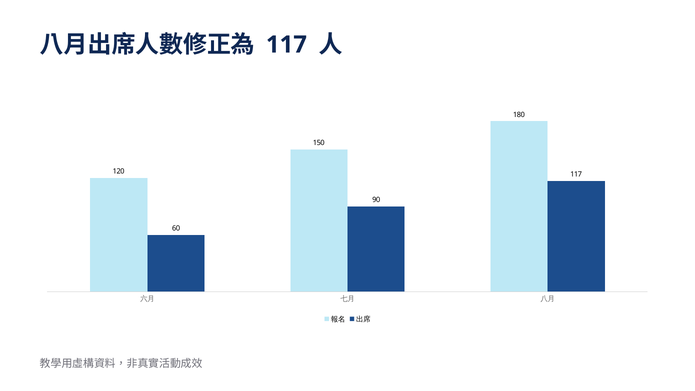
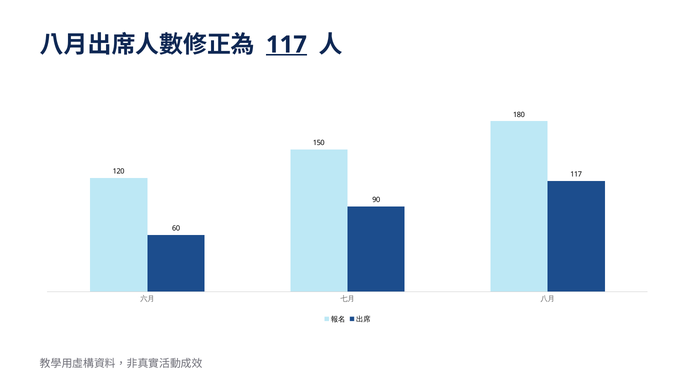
117 at (286, 45) underline: none -> present
